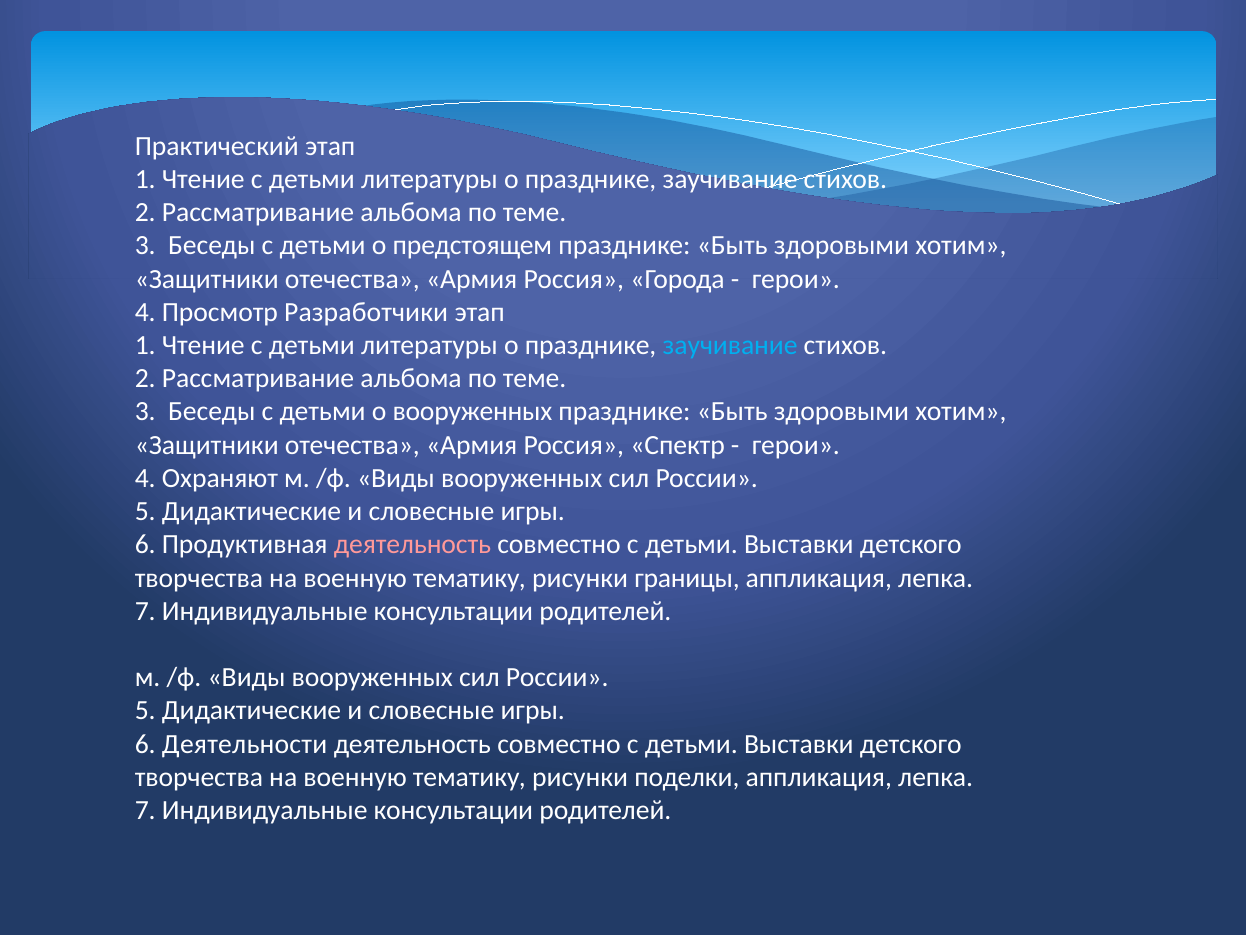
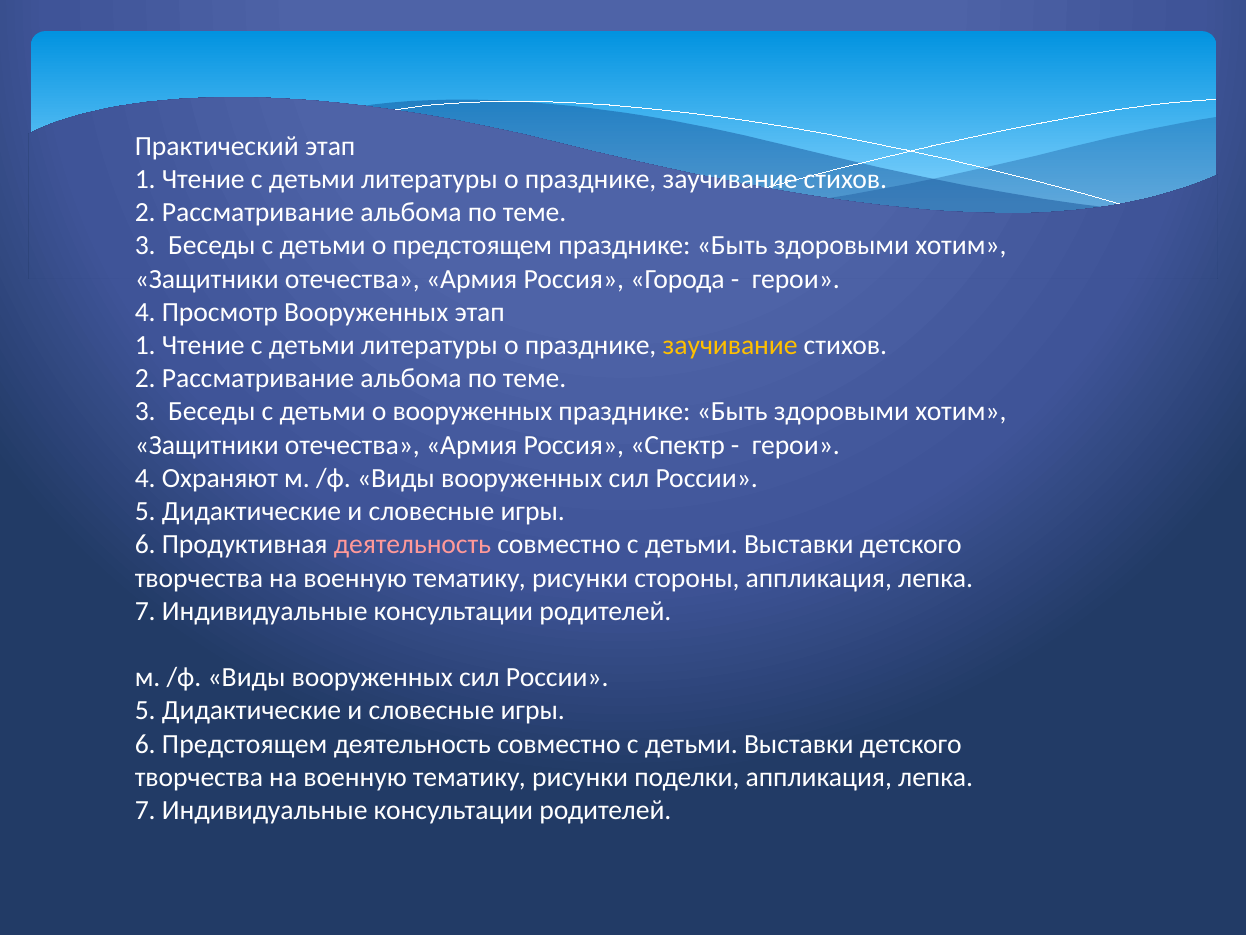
Просмотр Разработчики: Разработчики -> Вооруженных
заучивание at (730, 345) colour: light blue -> yellow
границы: границы -> стороны
6 Деятельности: Деятельности -> Предстоящем
